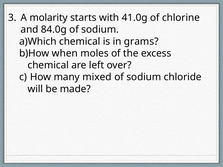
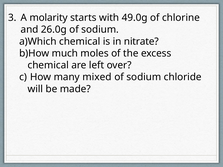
41.0g: 41.0g -> 49.0g
84.0g: 84.0g -> 26.0g
grams: grams -> nitrate
when: when -> much
